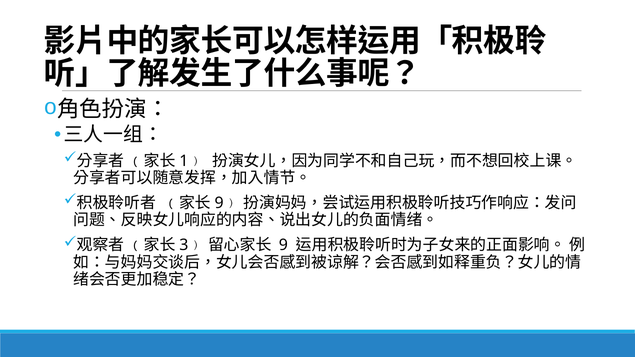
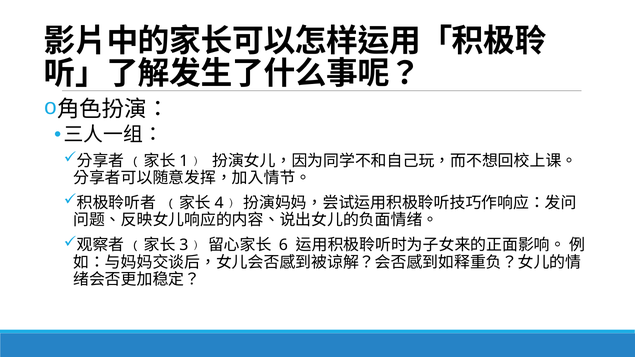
9 at (219, 203): 9 -> 4
9 at (283, 245): 9 -> 6
